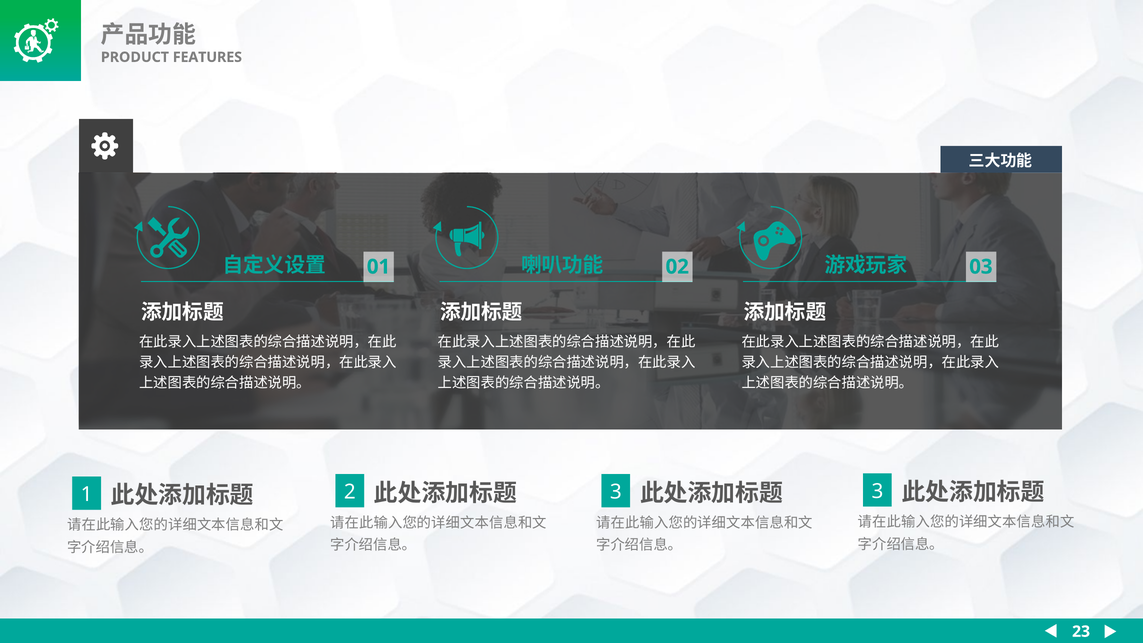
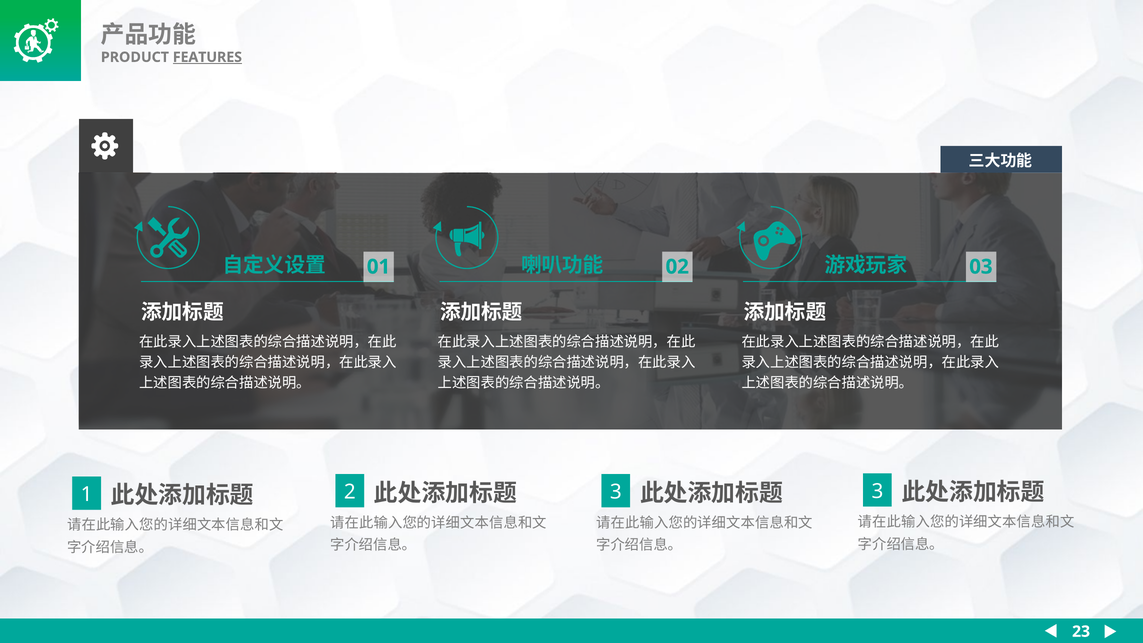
FEATURES underline: none -> present
